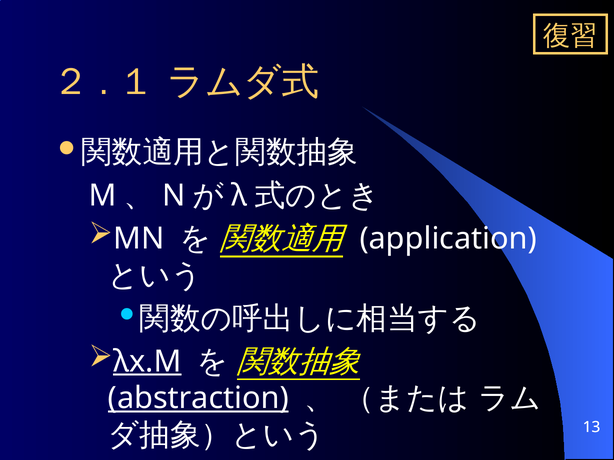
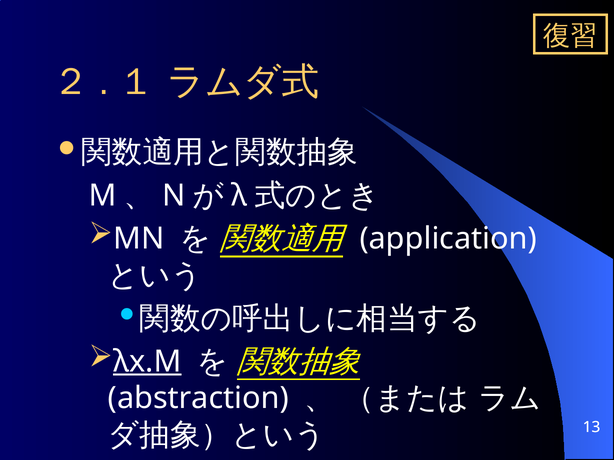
abstraction underline: present -> none
